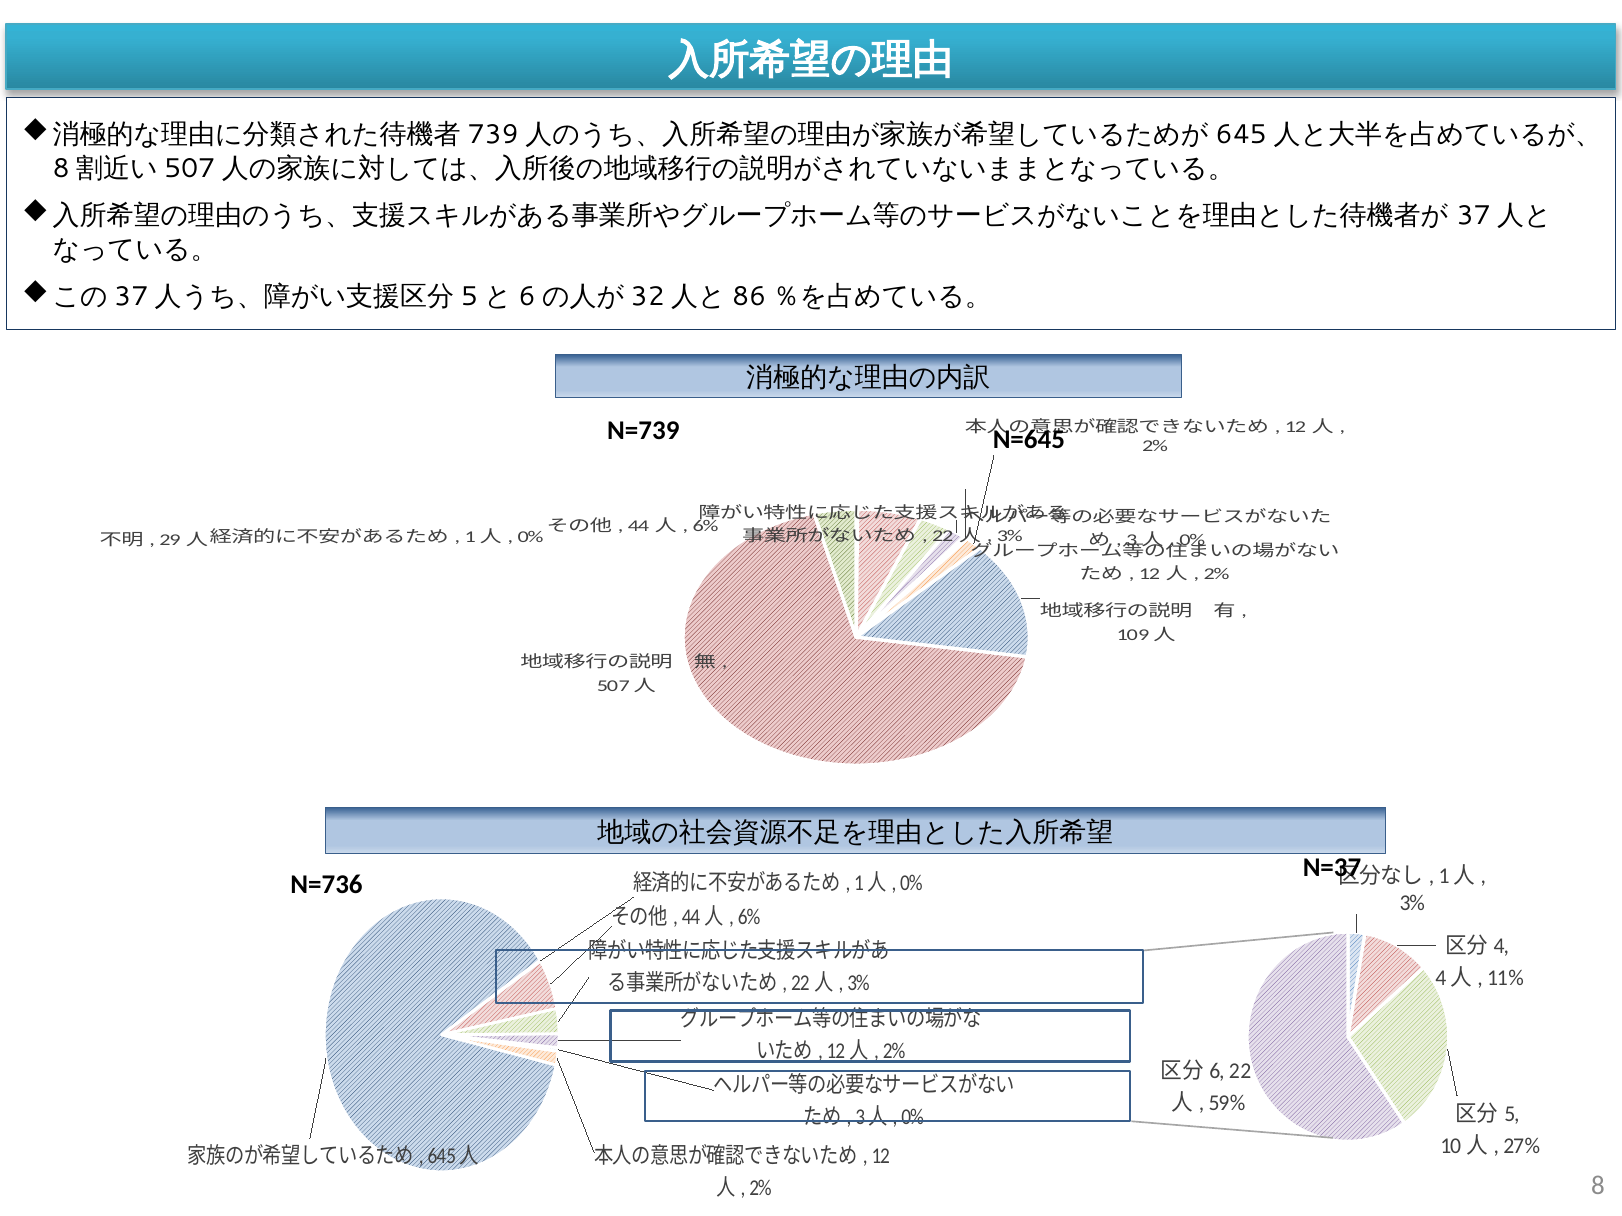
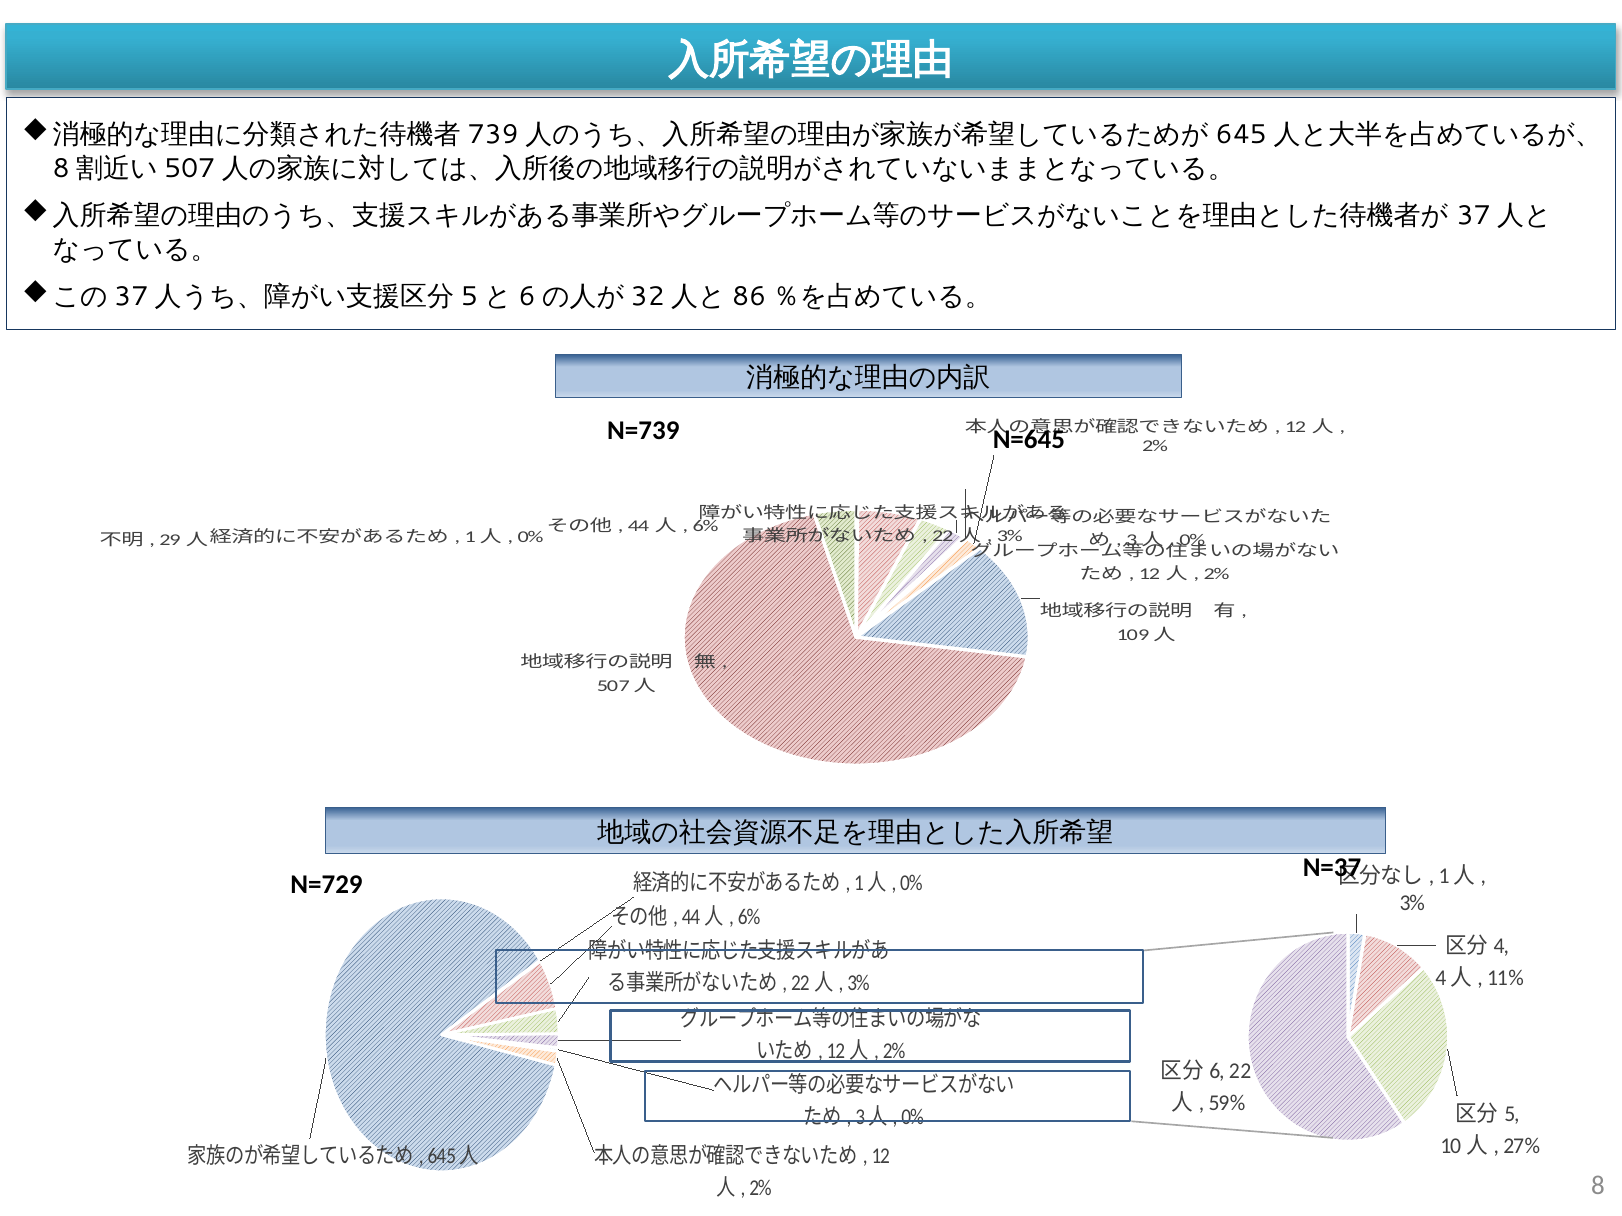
N=736: N=736 -> N=729
